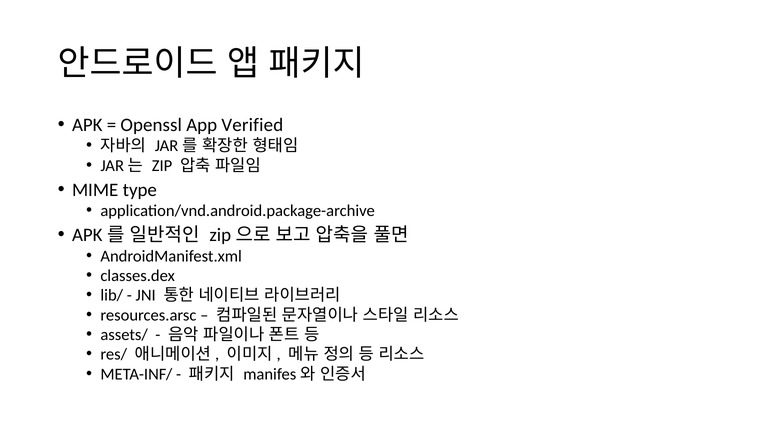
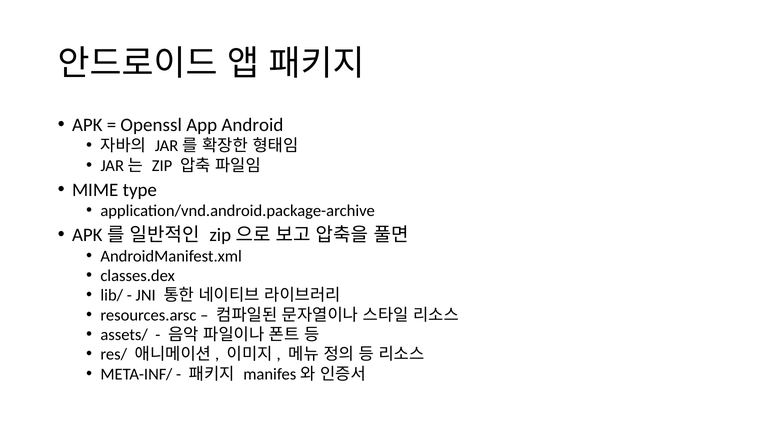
Verified: Verified -> Android
